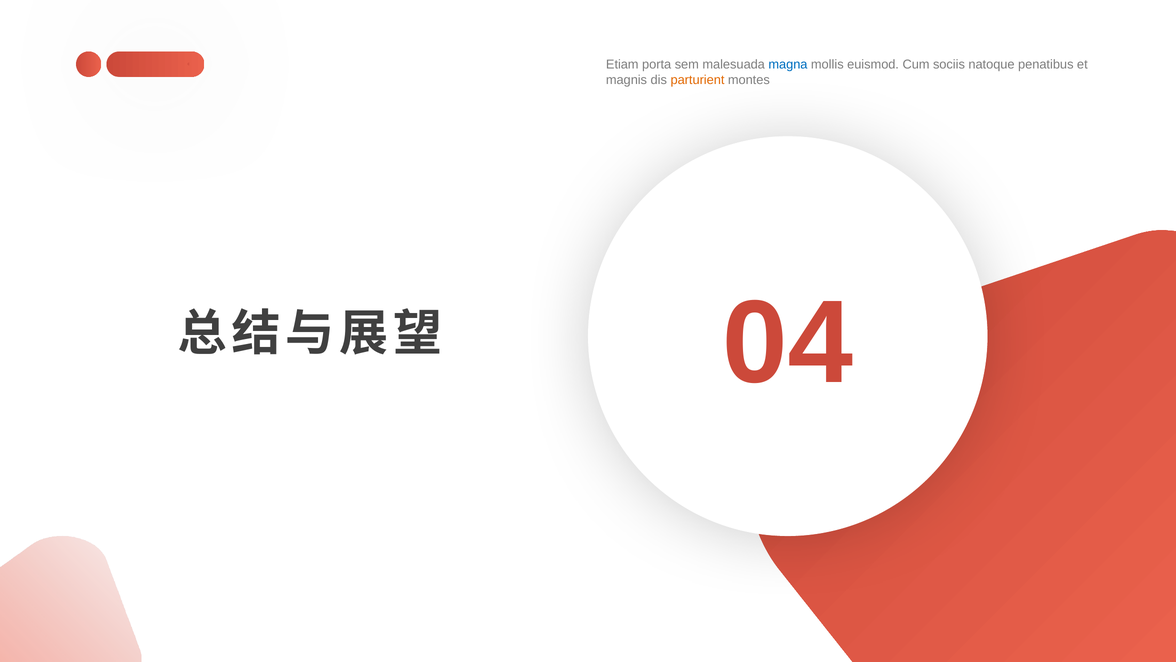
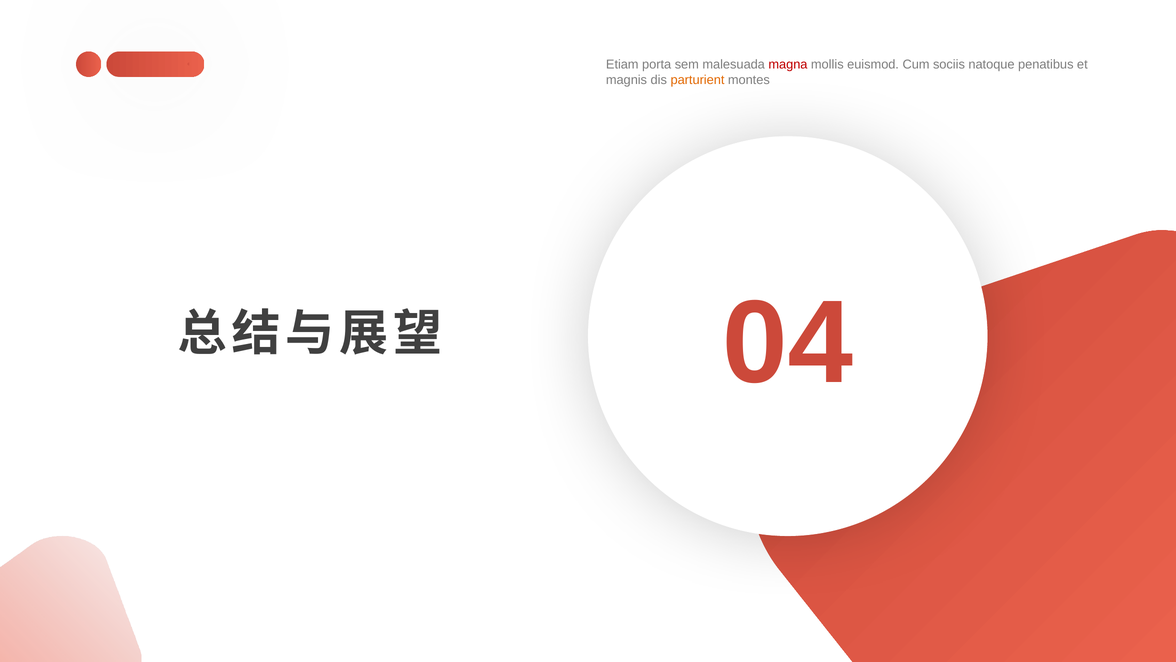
magna colour: blue -> red
